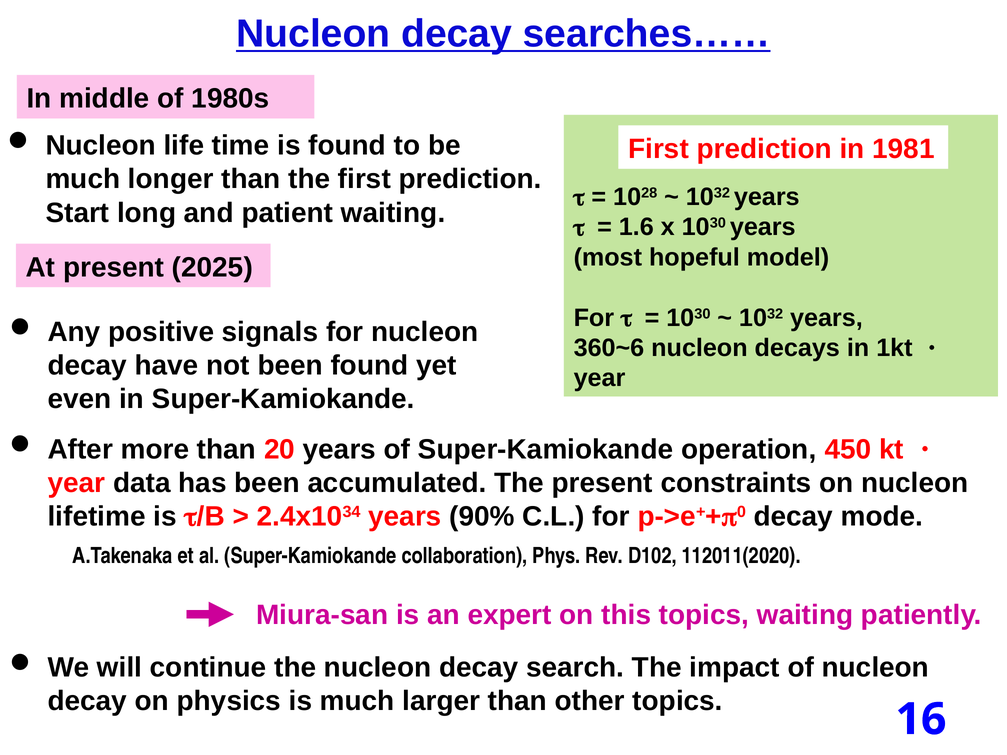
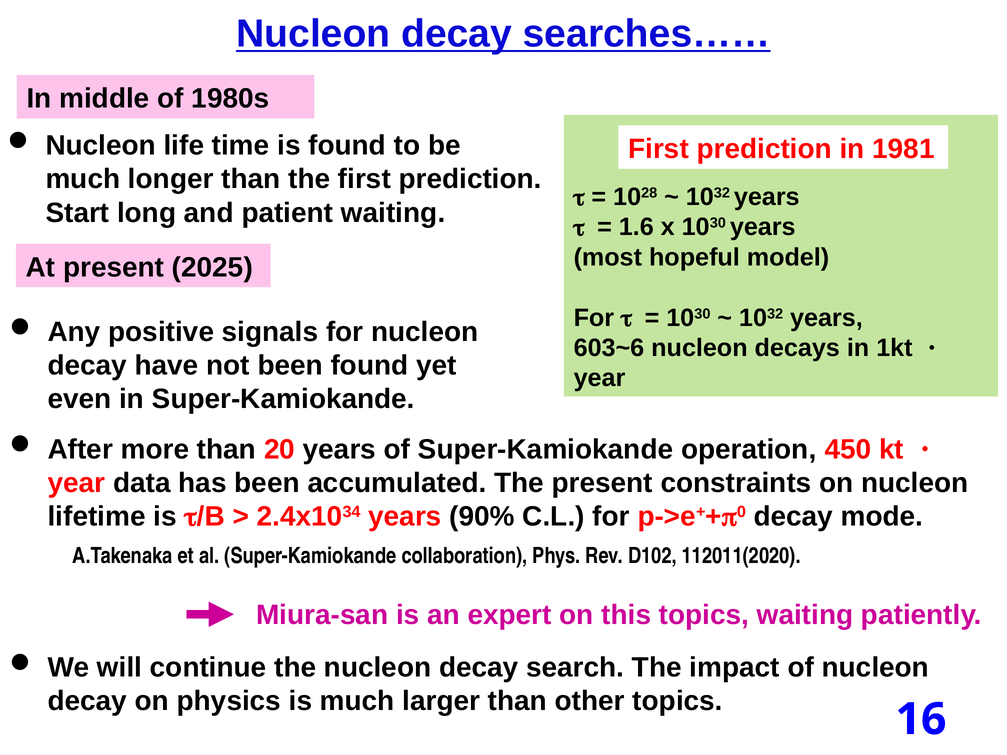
360~6: 360~6 -> 603~6
